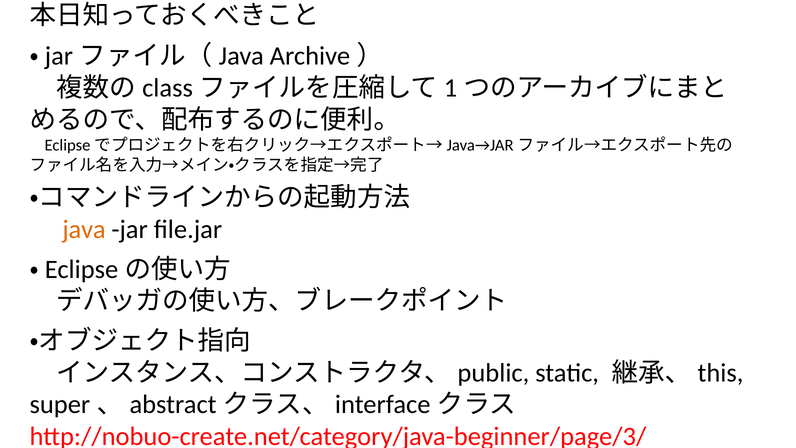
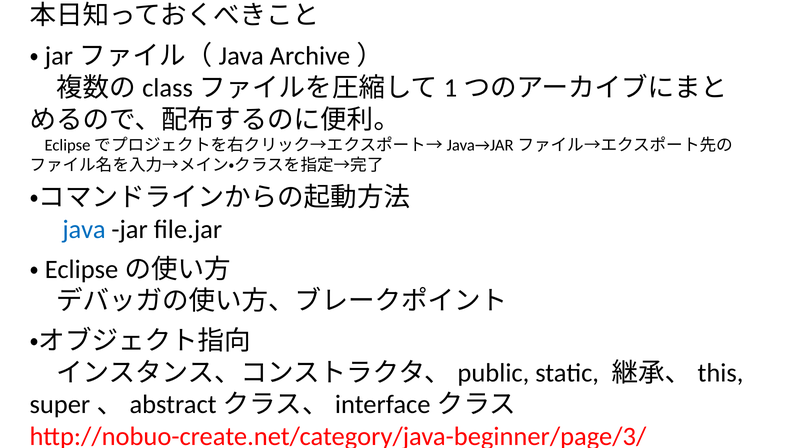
java colour: orange -> blue
